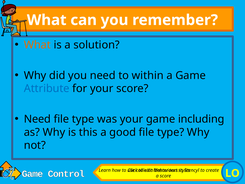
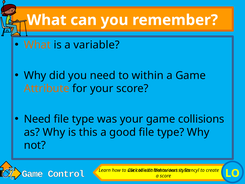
solution: solution -> variable
Attribute colour: blue -> orange
including: including -> collisions
